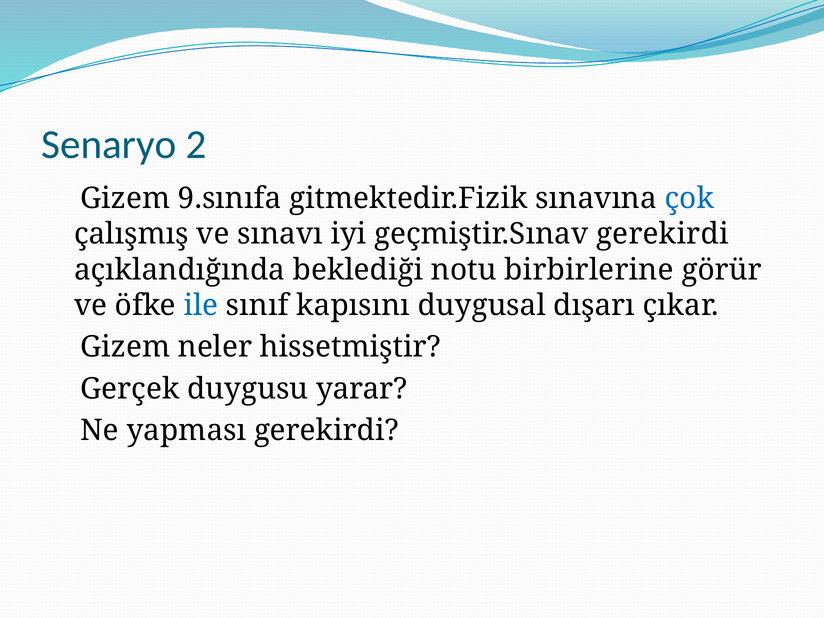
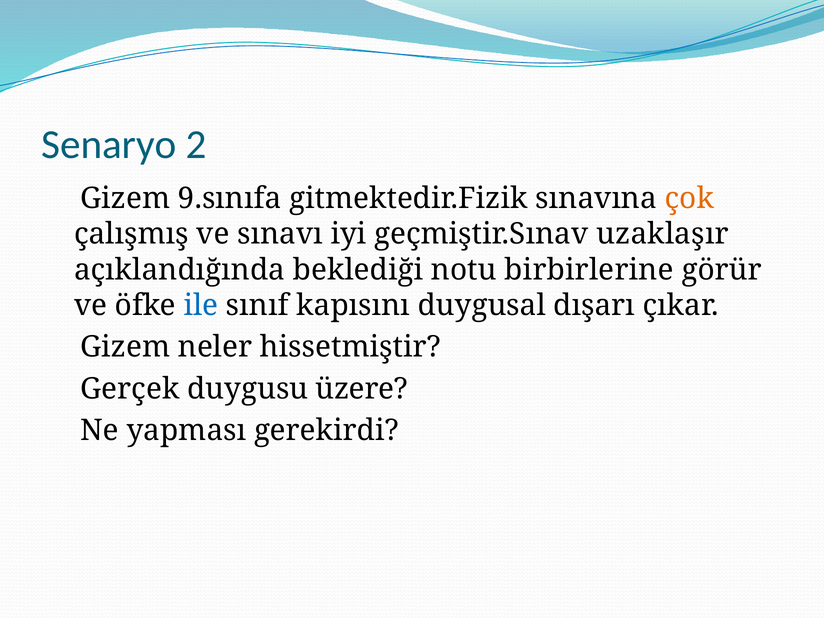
çok colour: blue -> orange
geçmiştir.Sınav gerekirdi: gerekirdi -> uzaklaşır
yarar: yarar -> üzere
